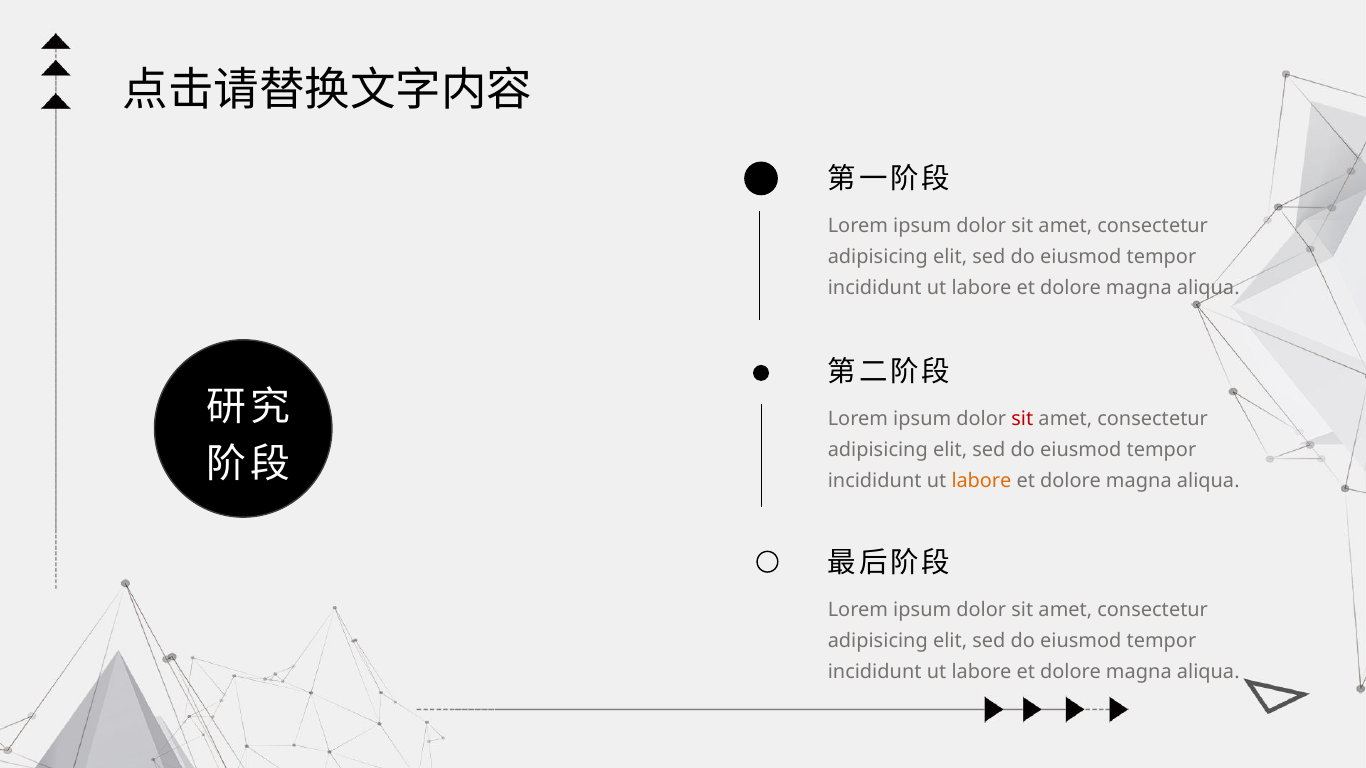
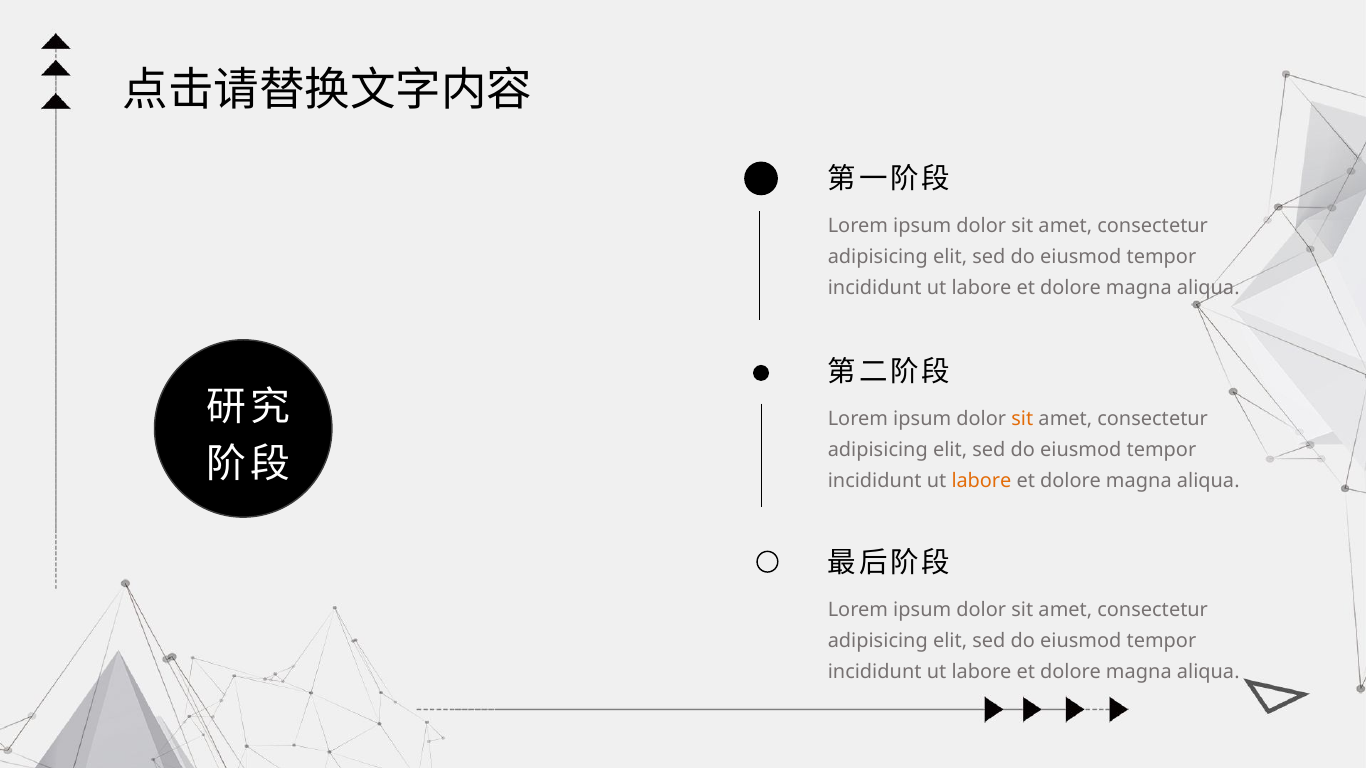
sit at (1022, 419) colour: red -> orange
